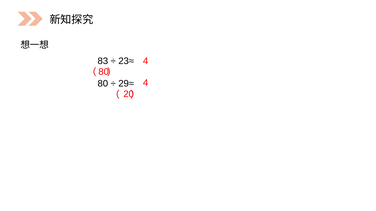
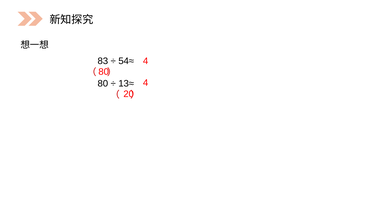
23≈: 23≈ -> 54≈
29≈: 29≈ -> 13≈
